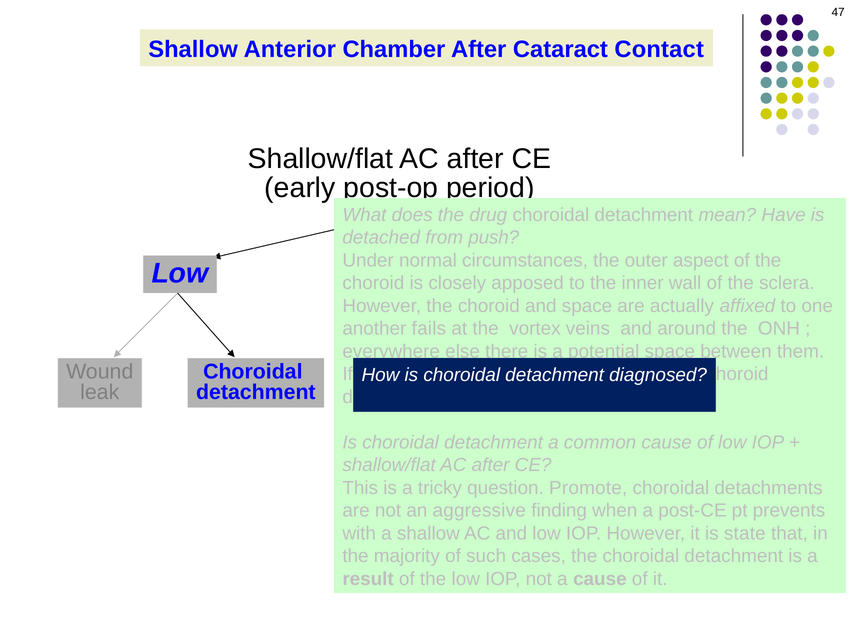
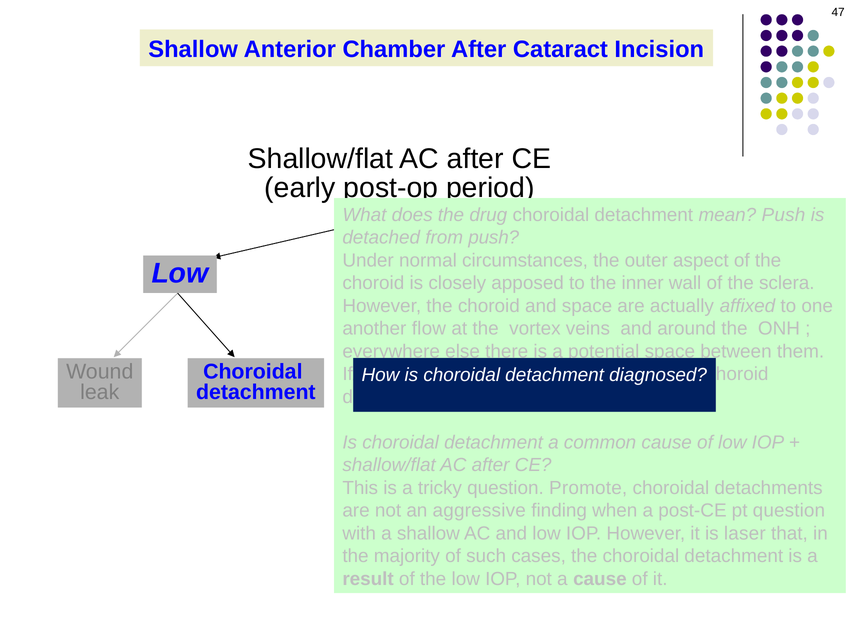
Contact: Contact -> Incision
mean Have: Have -> Push
fails: fails -> flow
pt prevents: prevents -> question
state: state -> laser
